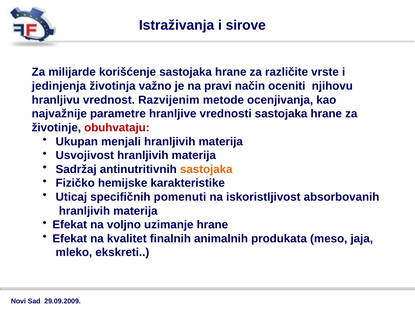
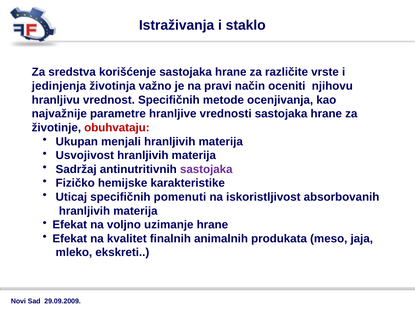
sirove: sirove -> staklo
milijarde: milijarde -> sredstva
vrednost Razvijenim: Razvijenim -> Specifičnih
sastojaka at (206, 169) colour: orange -> purple
